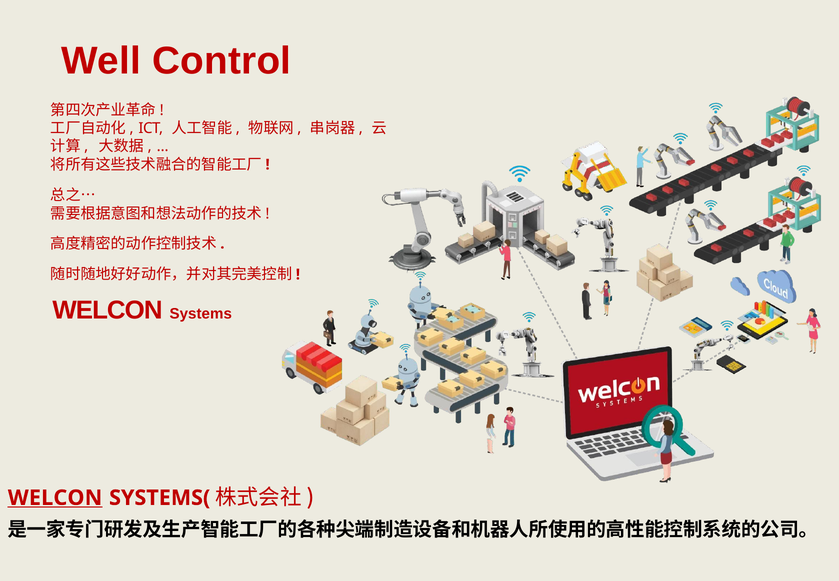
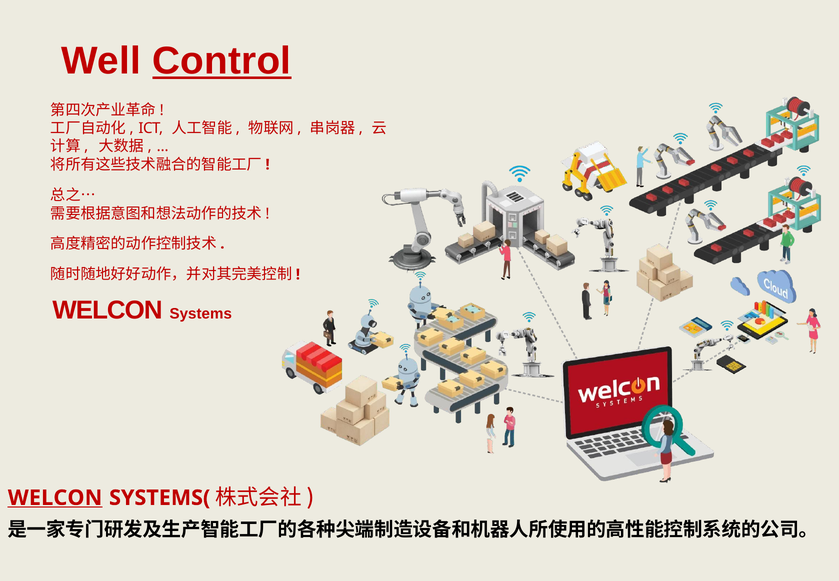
Control underline: none -> present
